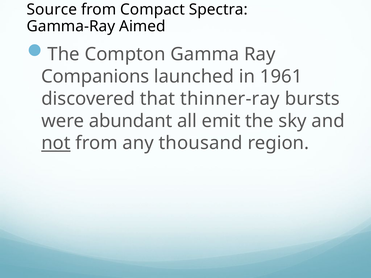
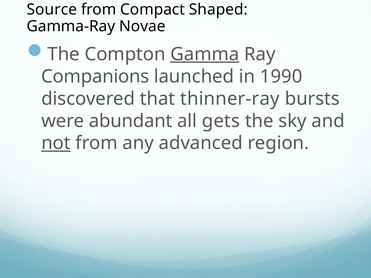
Spectra: Spectra -> Shaped
Aimed: Aimed -> Novae
Gamma underline: none -> present
1961: 1961 -> 1990
emit: emit -> gets
thousand: thousand -> advanced
